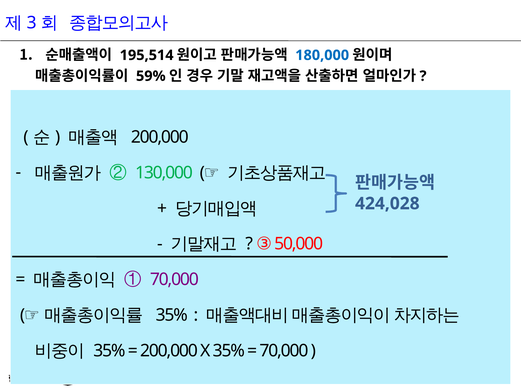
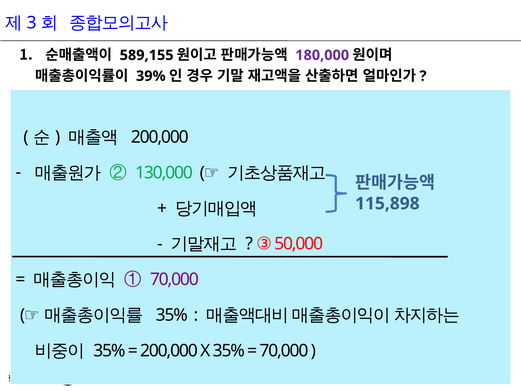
195,514: 195,514 -> 589,155
180,000 colour: blue -> purple
59%: 59% -> 39%
424,028: 424,028 -> 115,898
